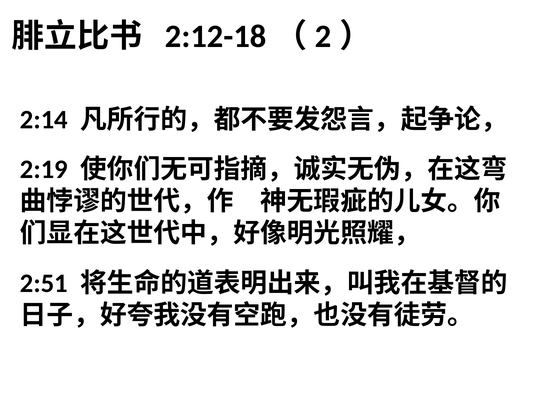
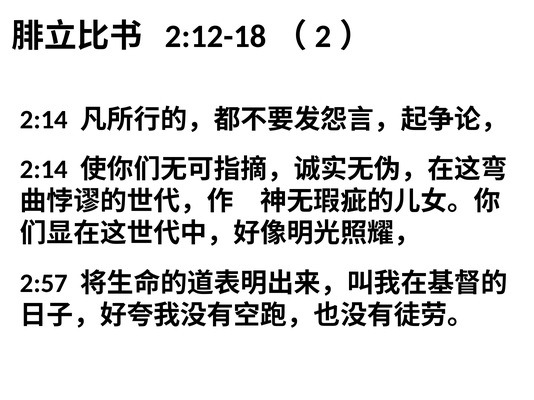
2:19 at (44, 170): 2:19 -> 2:14
2:51: 2:51 -> 2:57
